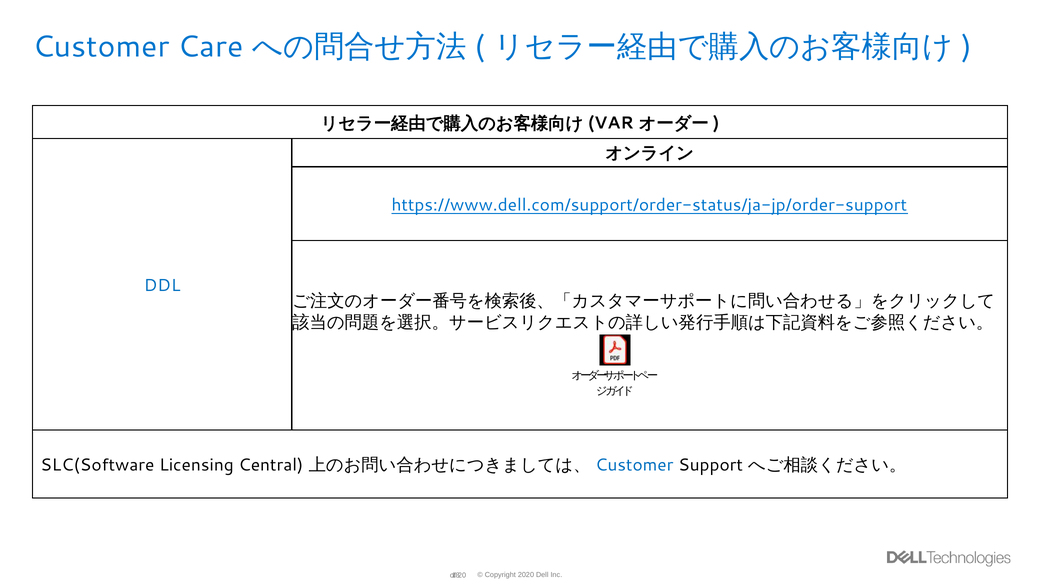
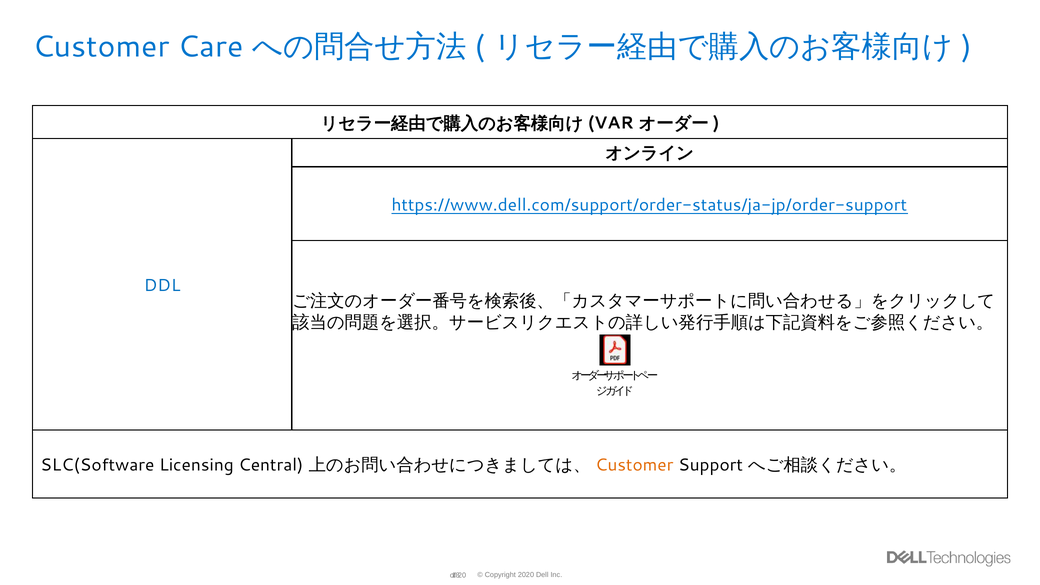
Customer at (634, 465) colour: blue -> orange
